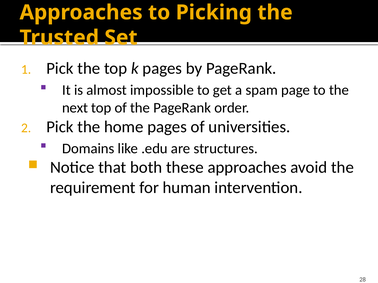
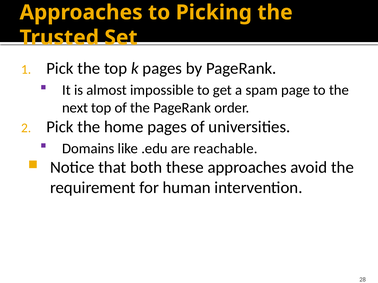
structures: structures -> reachable
